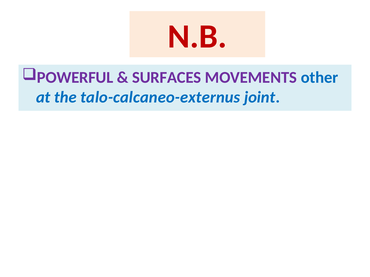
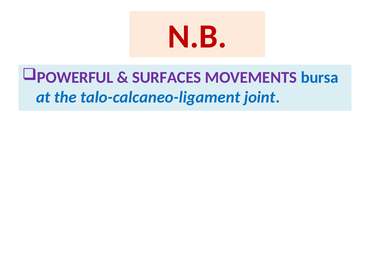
other: other -> bursa
talo-calcaneo-externus: talo-calcaneo-externus -> talo-calcaneo-ligament
